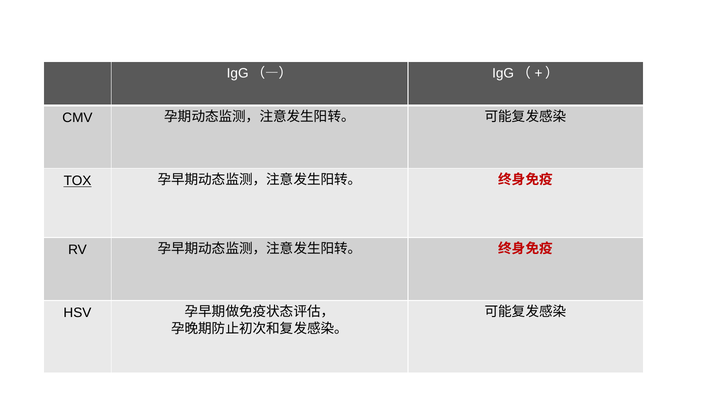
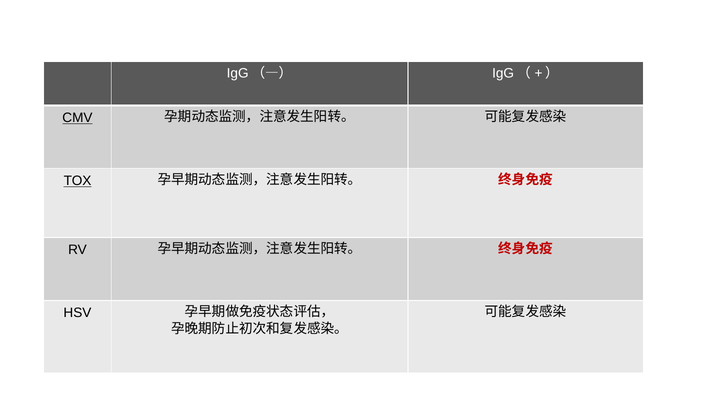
CMV underline: none -> present
